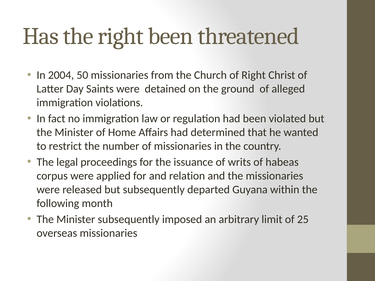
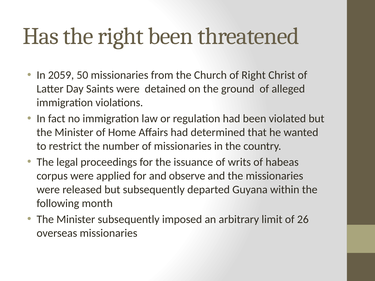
2004: 2004 -> 2059
relation: relation -> observe
25: 25 -> 26
